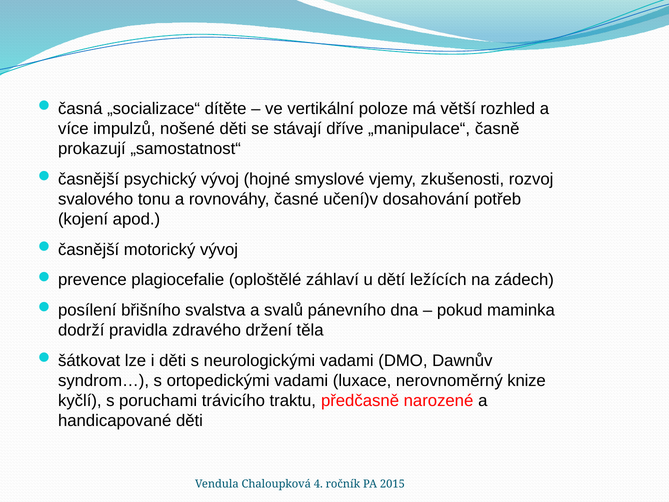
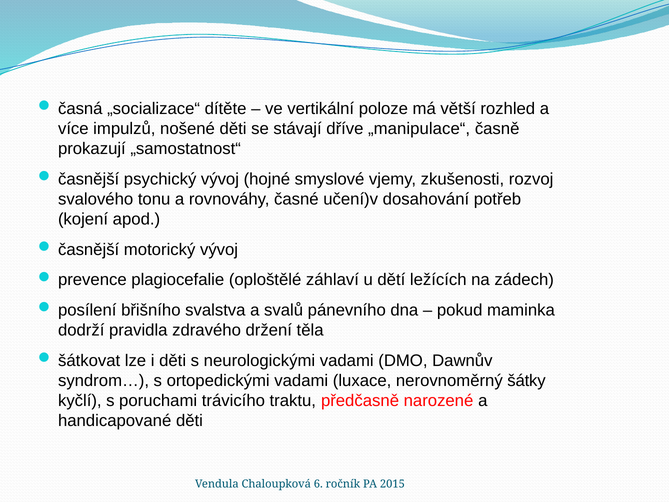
knize: knize -> šátky
4: 4 -> 6
